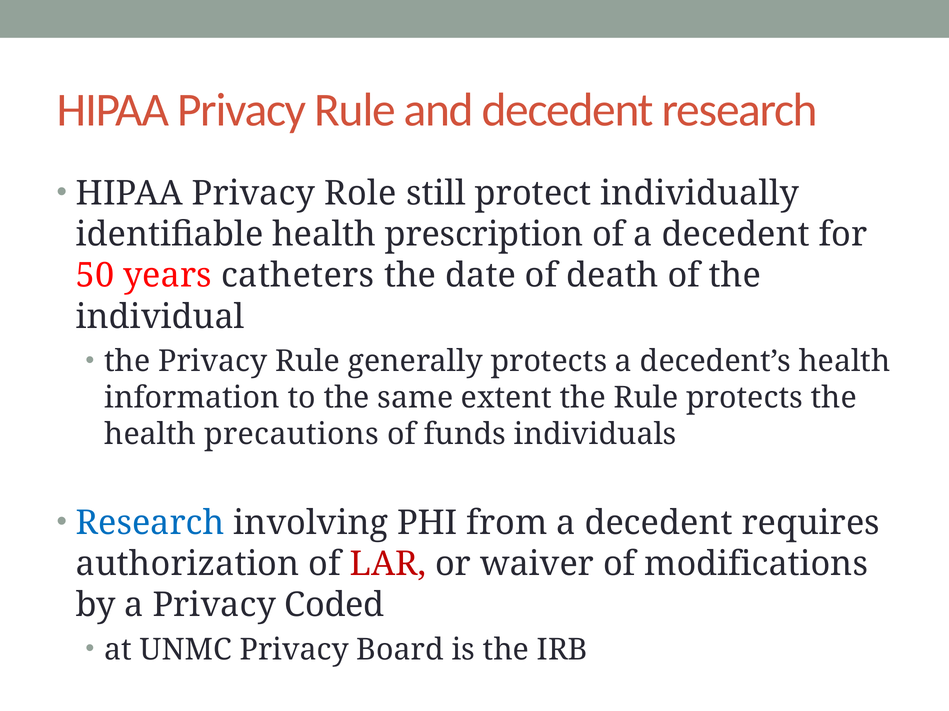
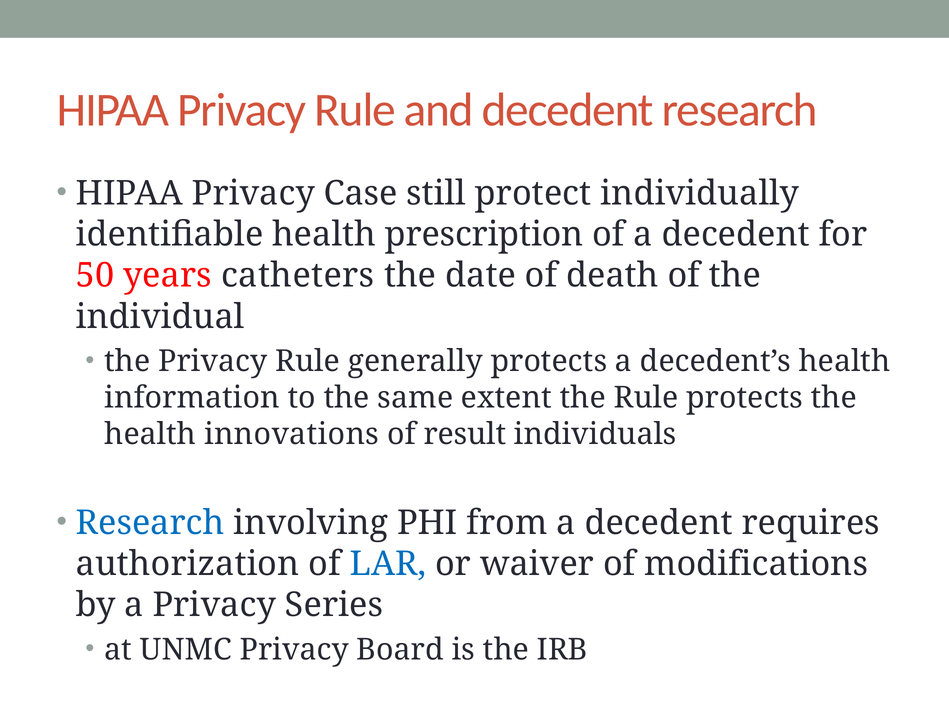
Role: Role -> Case
precautions: precautions -> innovations
funds: funds -> result
LAR colour: red -> blue
Coded: Coded -> Series
